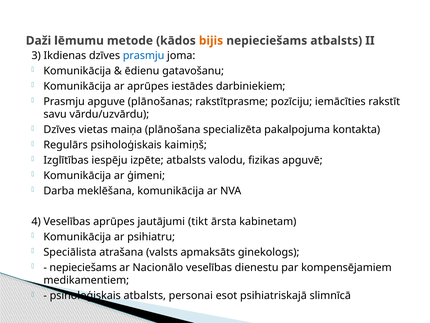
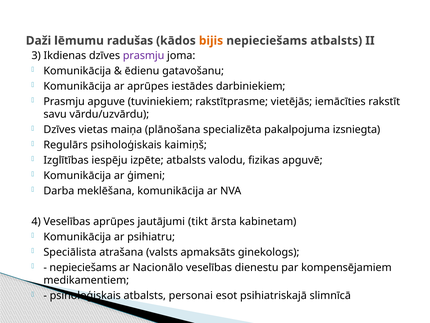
metode: metode -> radušas
prasmju at (144, 55) colour: blue -> purple
plānošanas: plānošanas -> tuviniekiem
pozīciju: pozīciju -> vietējās
kontakta: kontakta -> izsniegta
